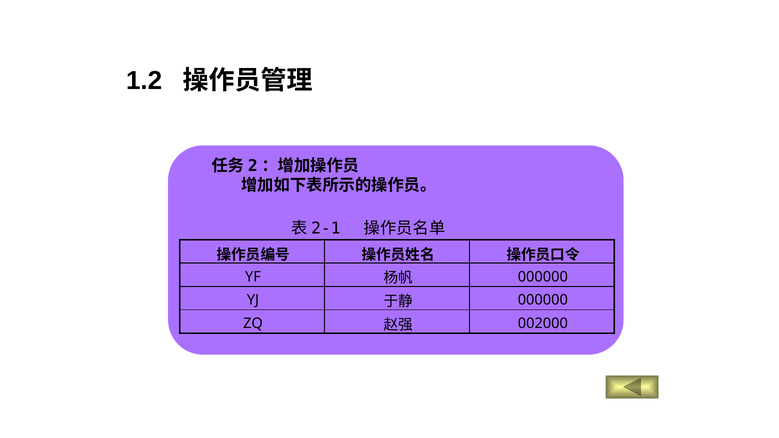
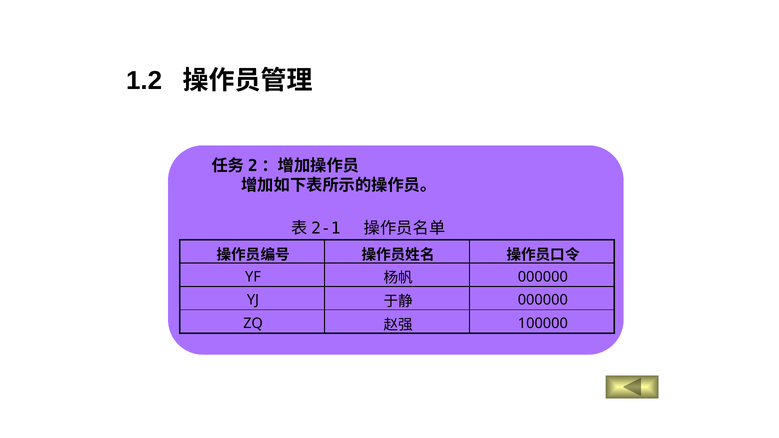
002000: 002000 -> 100000
